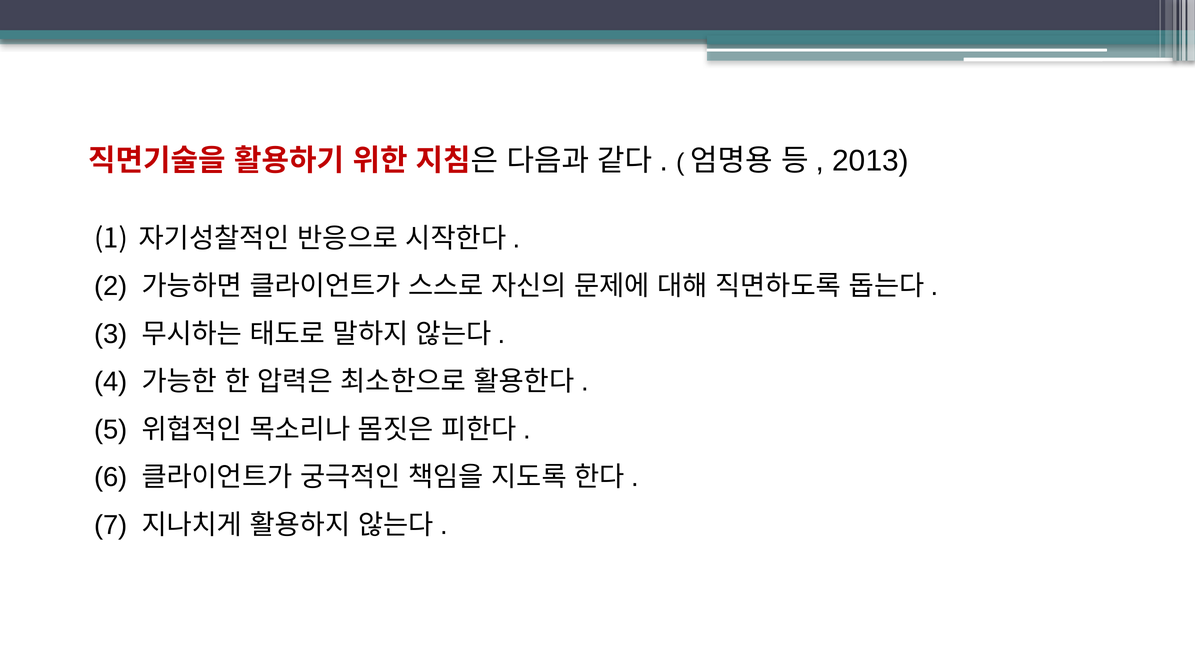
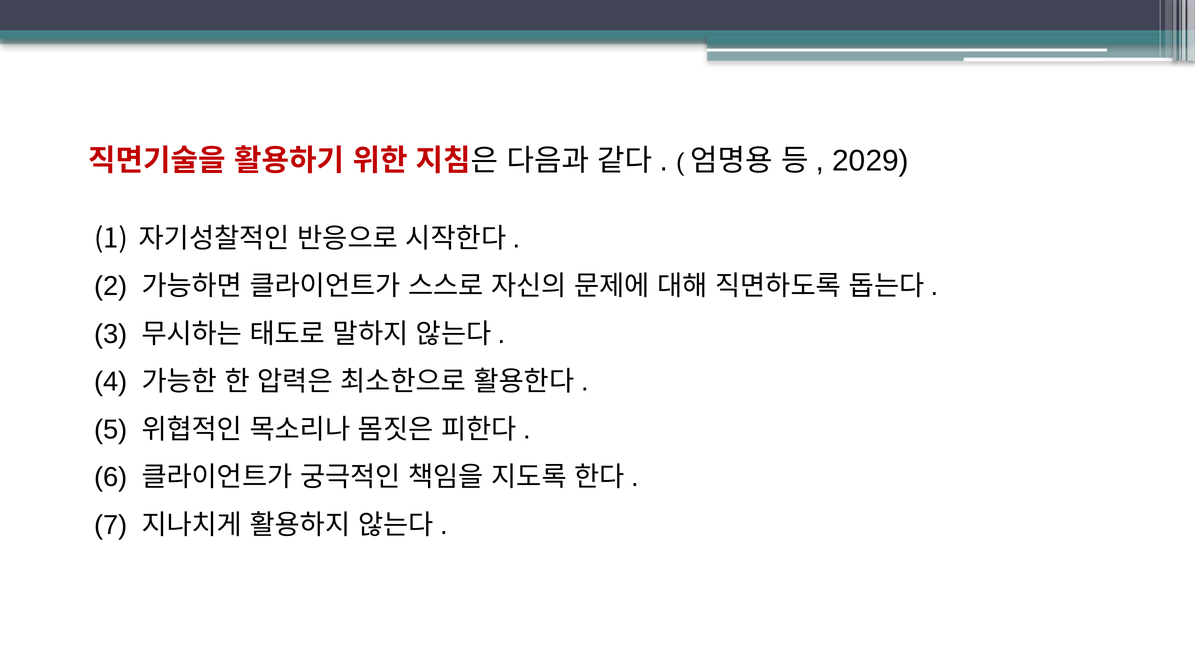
2013: 2013 -> 2029
